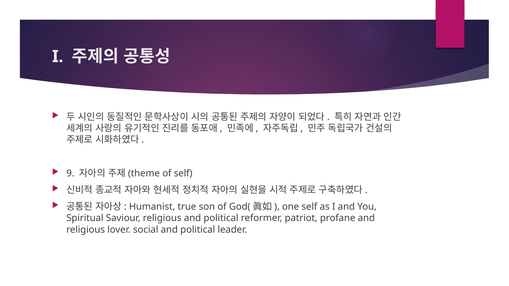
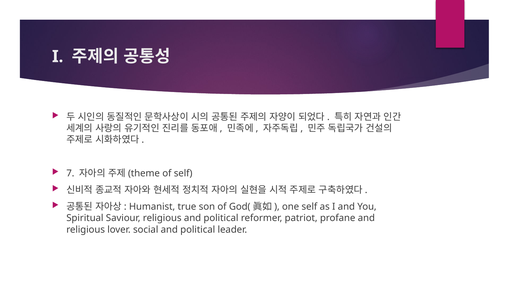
9: 9 -> 7
